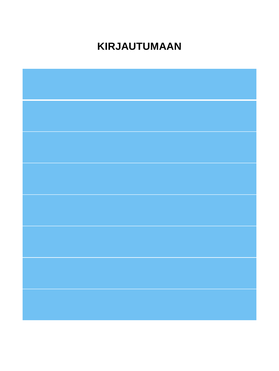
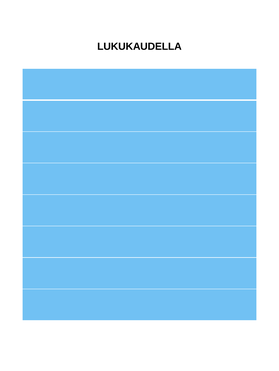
KIRJAUTUMAAN: KIRJAUTUMAAN -> LUKUKAUDELLA
